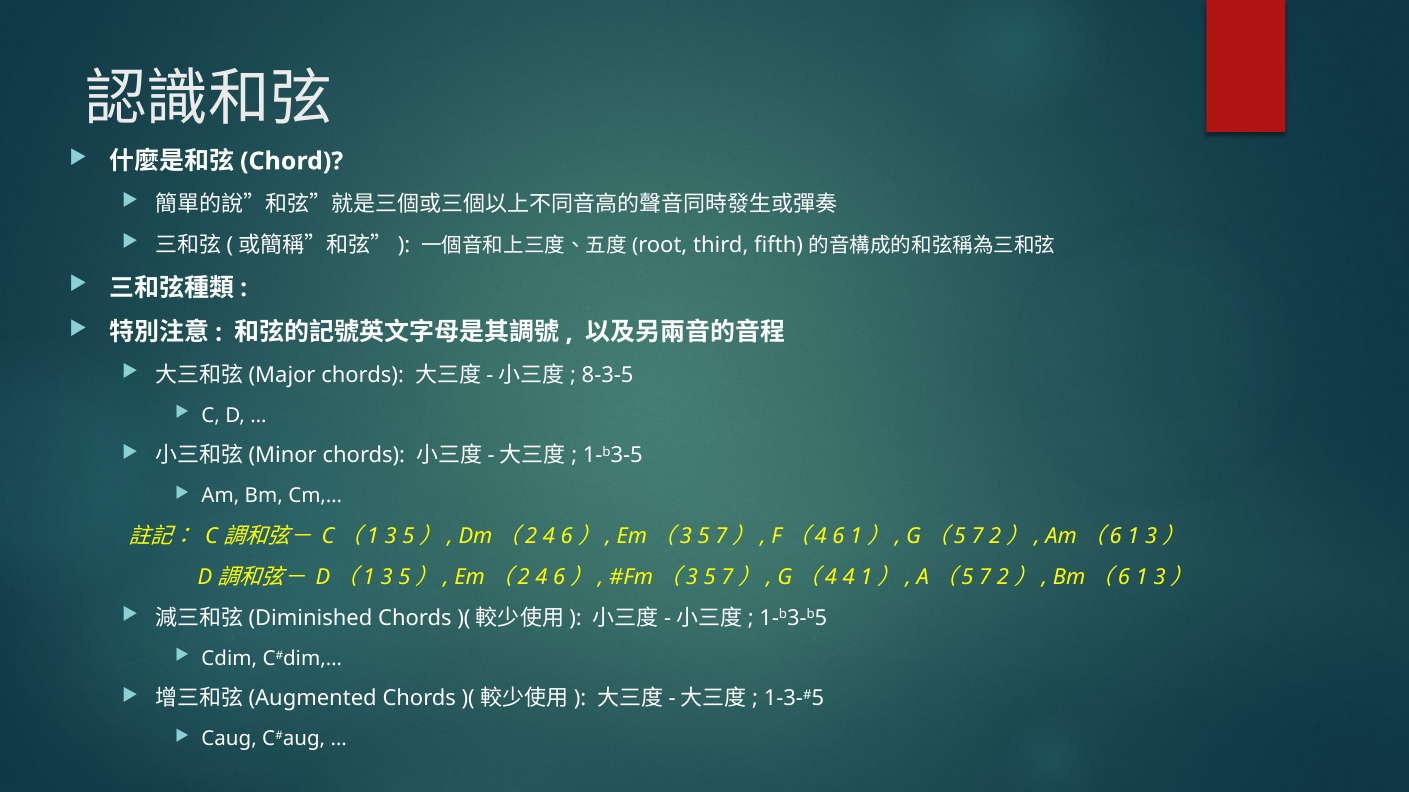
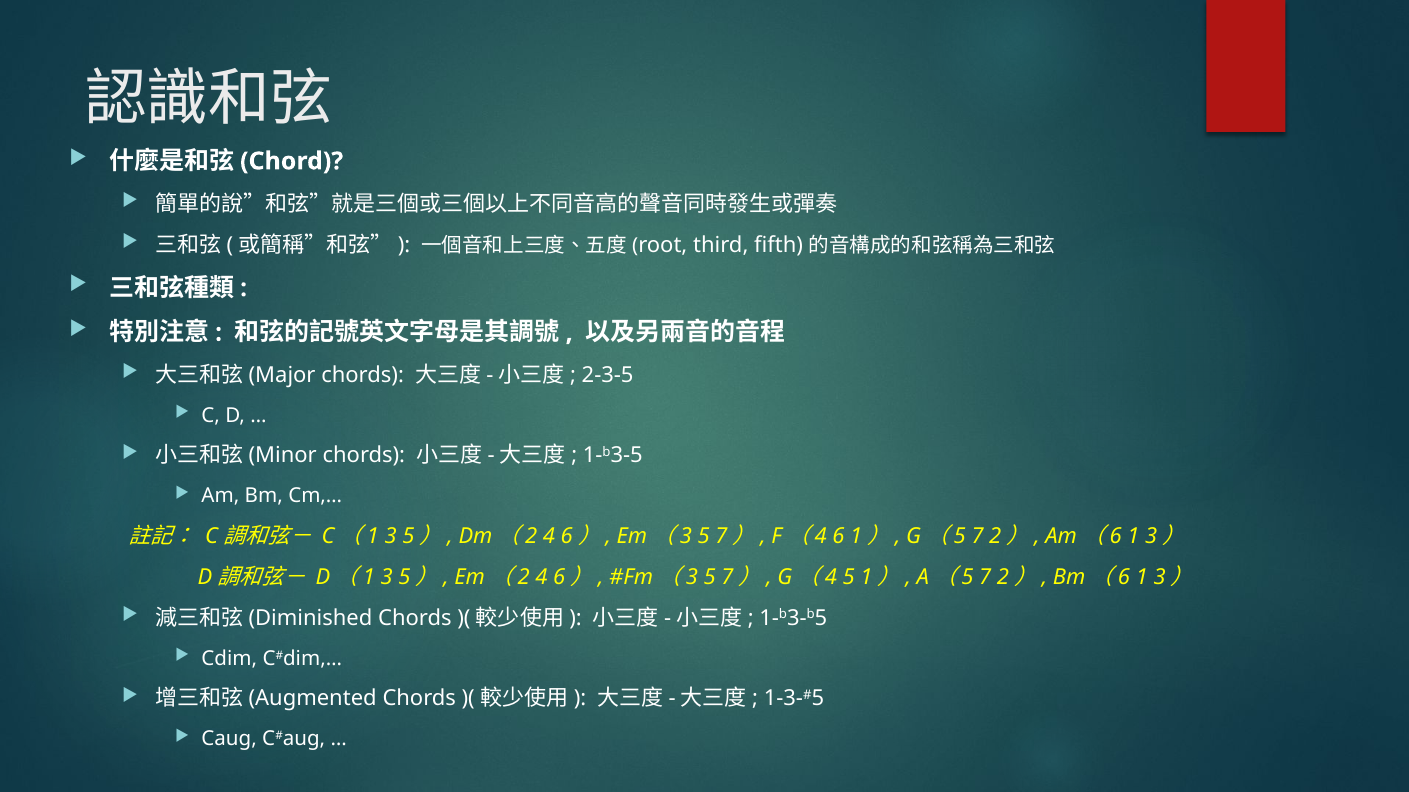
8-3-5: 8-3-5 -> 2-3-5
G（4 4: 4 -> 5
